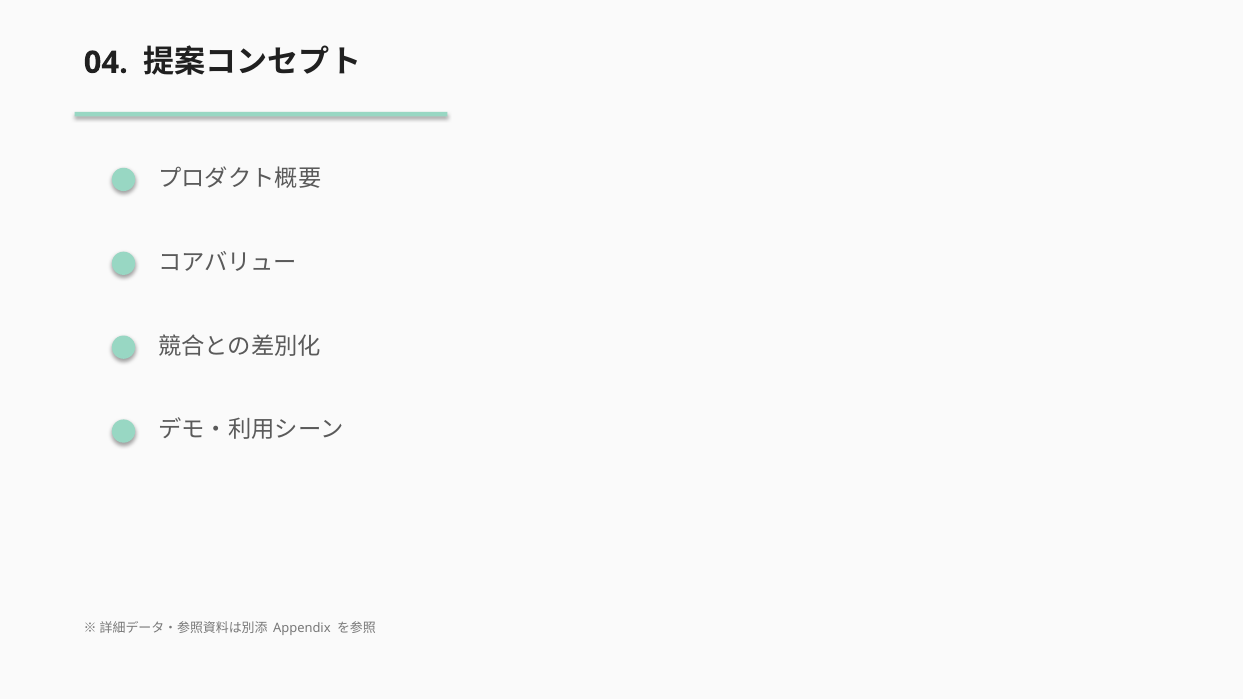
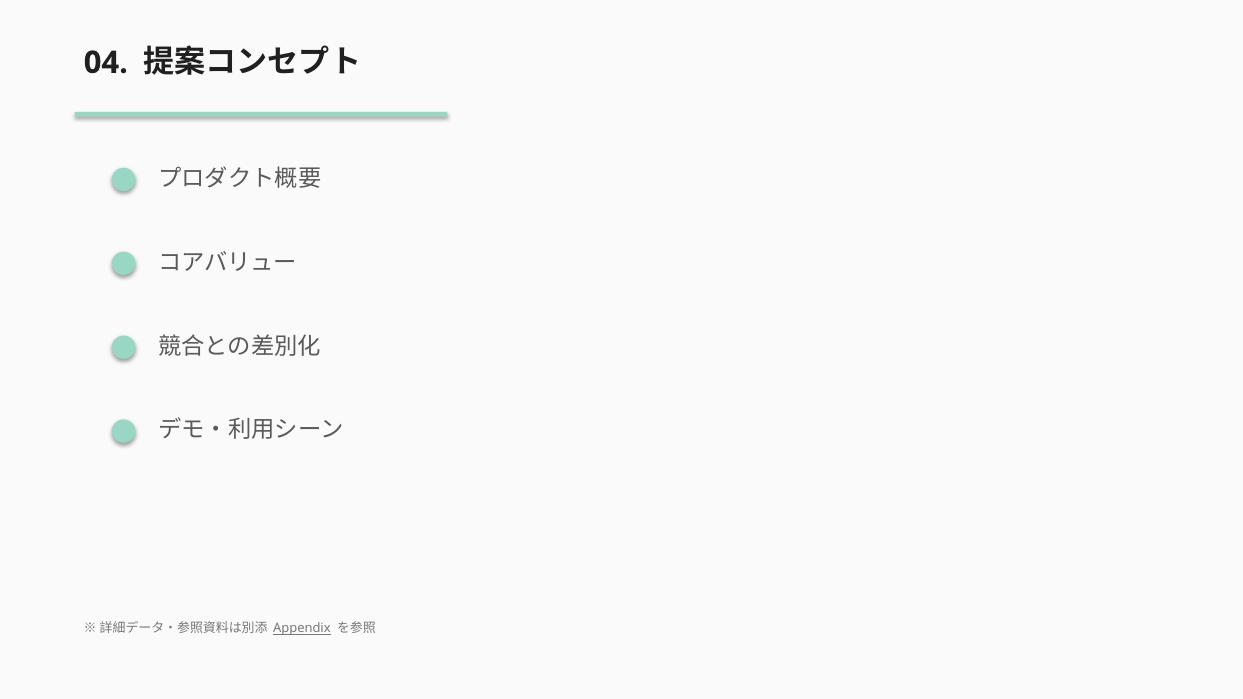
Appendix underline: none -> present
